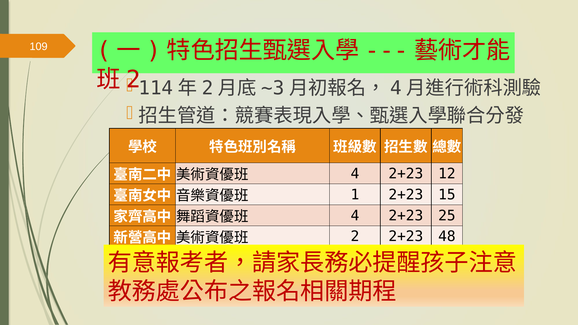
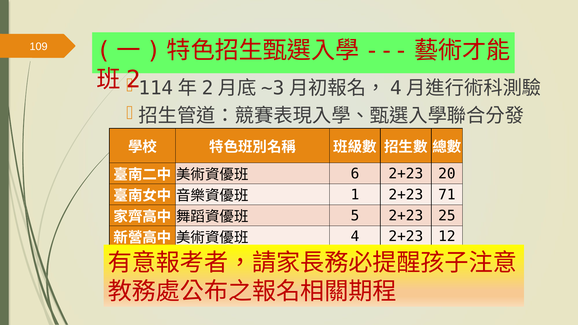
4 at (355, 174): 4 -> 6
12: 12 -> 20
15: 15 -> 71
4 at (355, 216): 4 -> 5
2 at (355, 237): 2 -> 4
48: 48 -> 12
